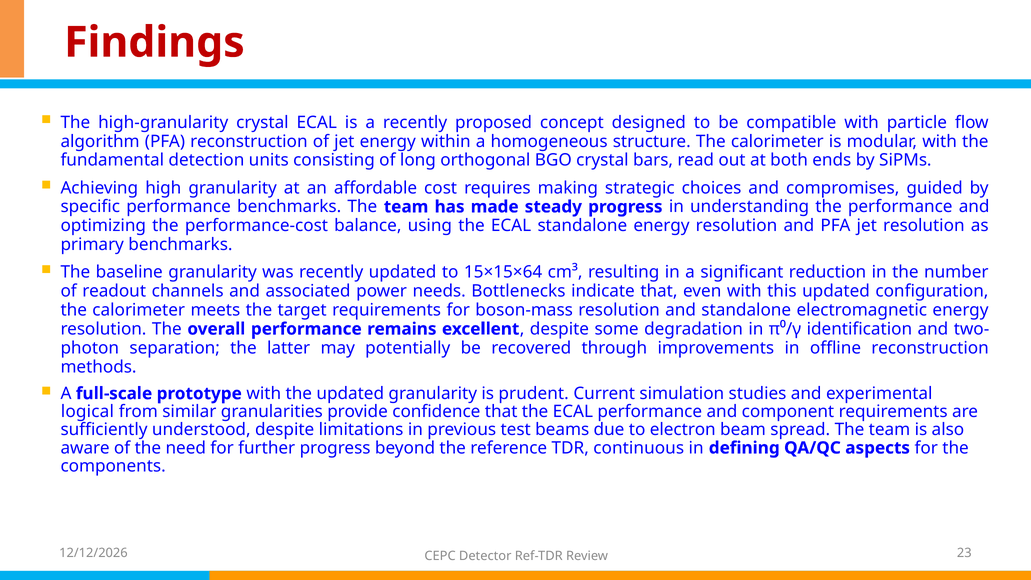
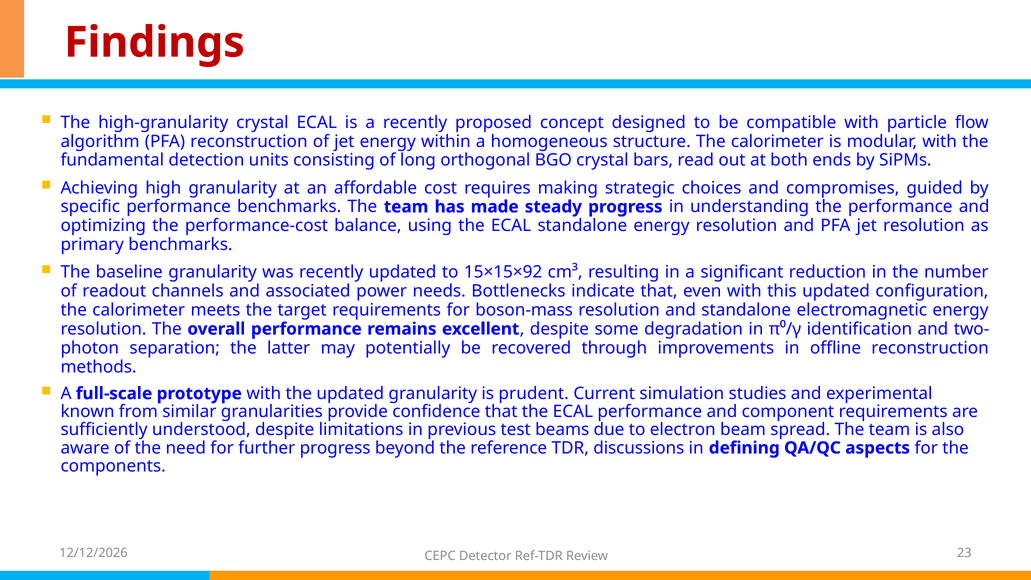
15×15×64: 15×15×64 -> 15×15×92
logical: logical -> known
continuous: continuous -> discussions
